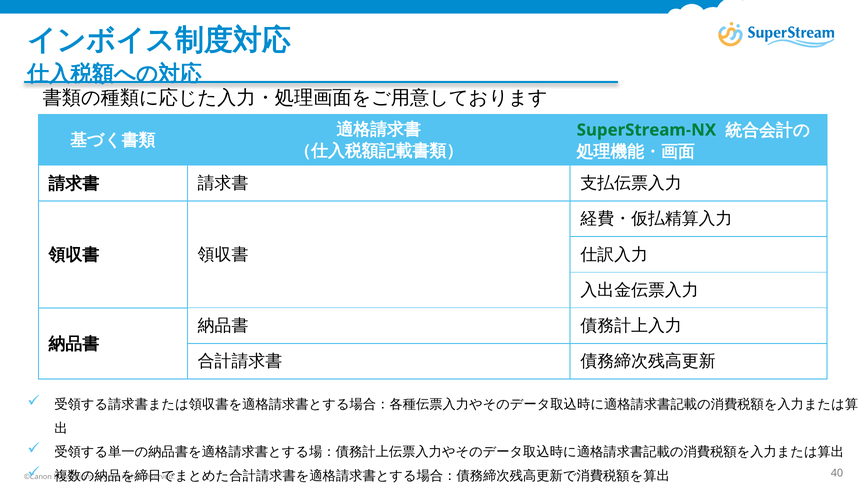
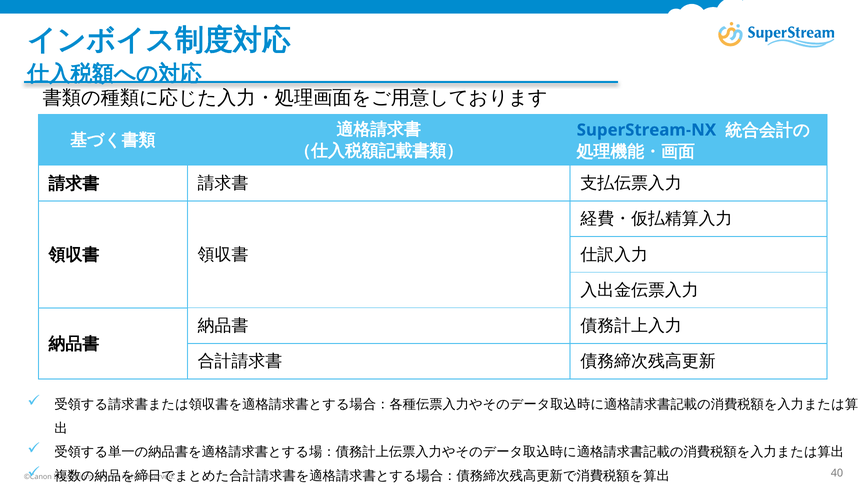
SuperStream-NX colour: green -> blue
